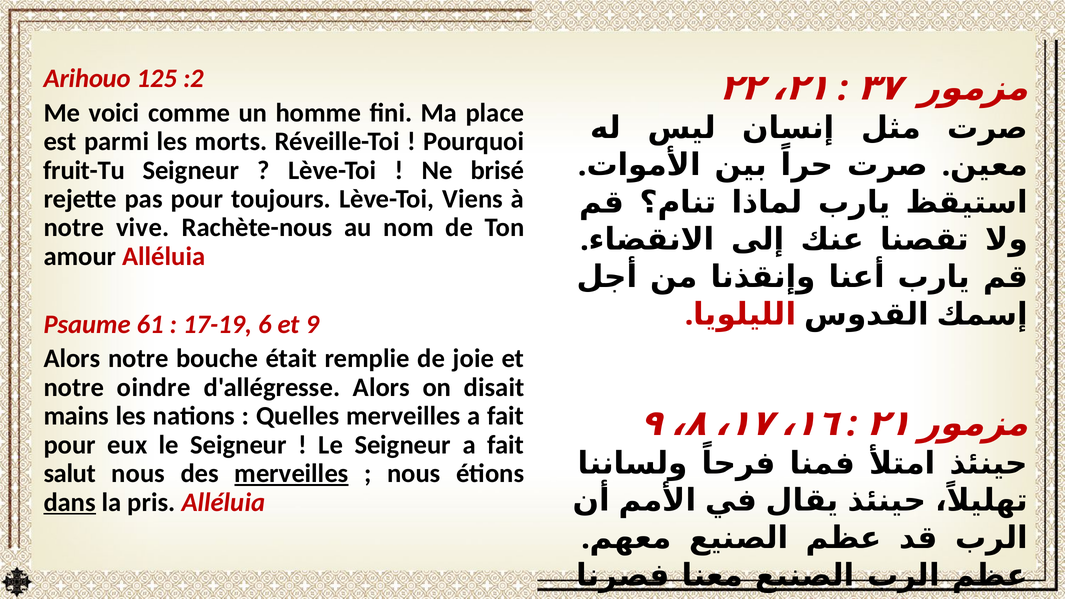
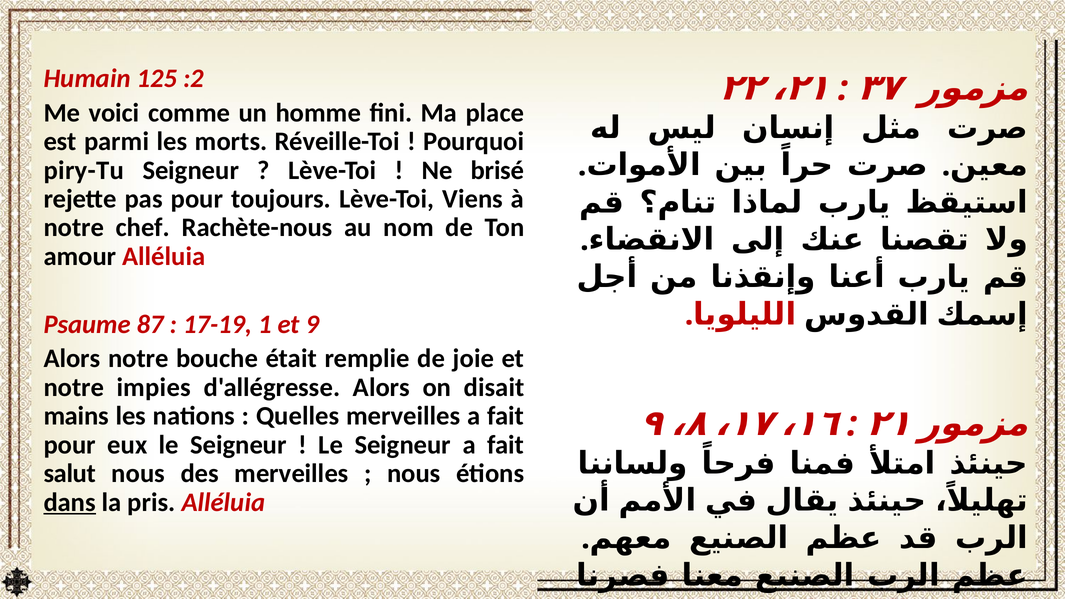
Arihouo: Arihouo -> Humain
fruit-Tu: fruit-Tu -> piry-Tu
vive: vive -> chef
61: 61 -> 87
6: 6 -> 1
oindre: oindre -> impies
merveilles at (291, 474) underline: present -> none
